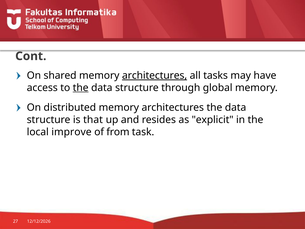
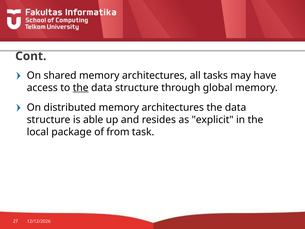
architectures at (155, 75) underline: present -> none
that: that -> able
improve: improve -> package
